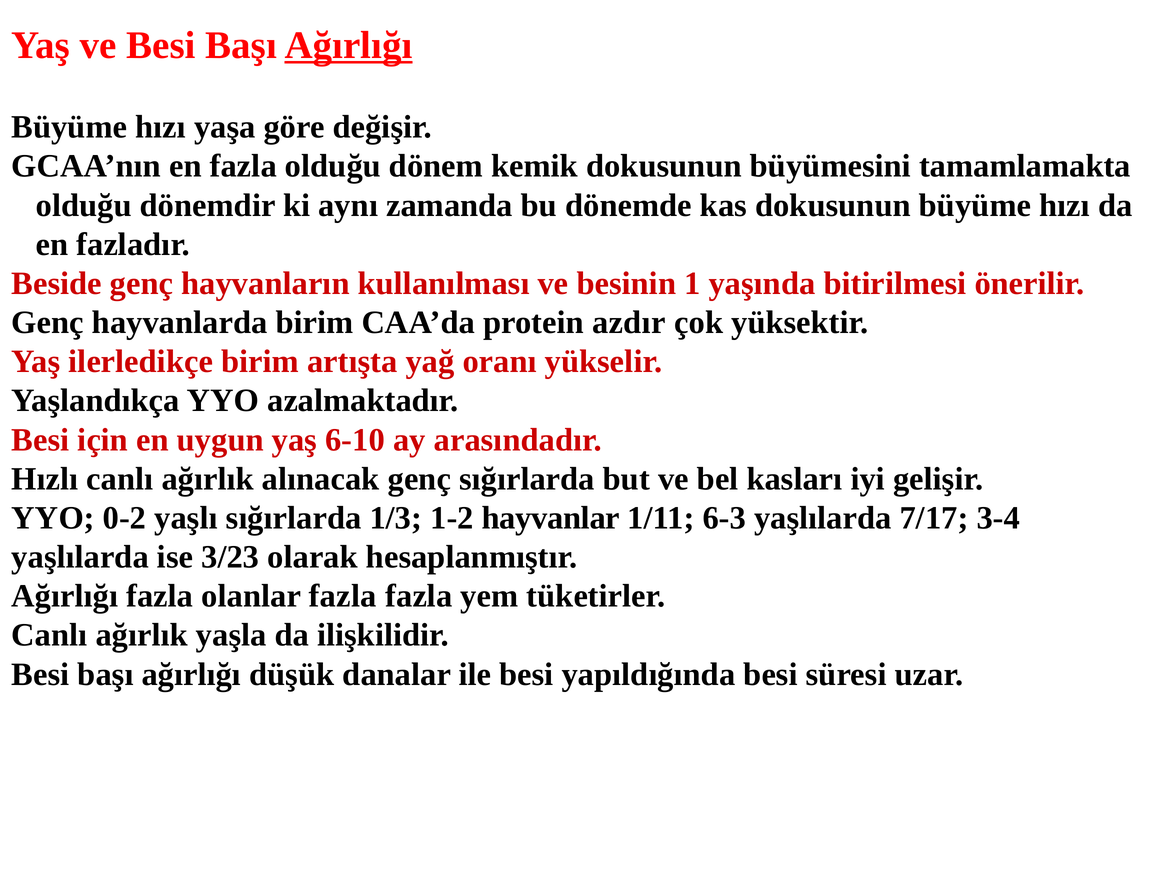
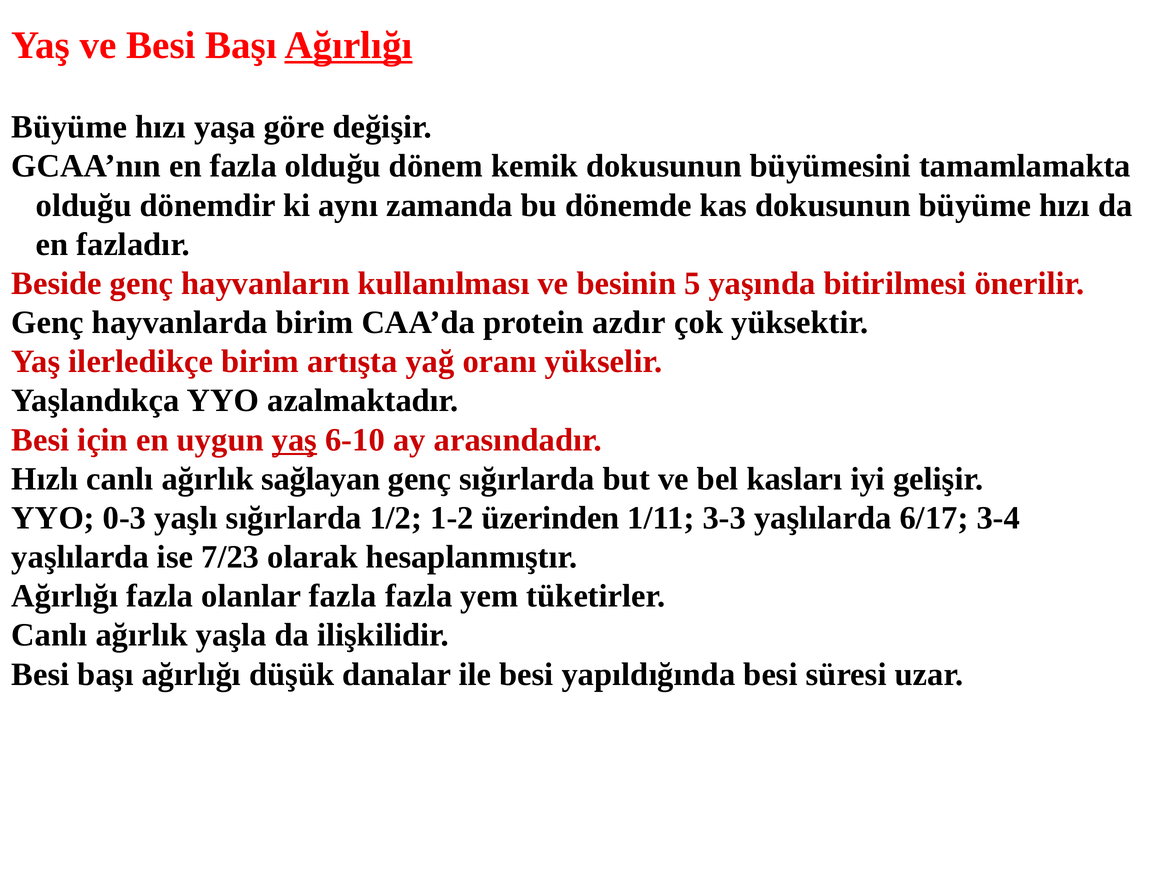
1: 1 -> 5
yaş at (295, 439) underline: none -> present
alınacak: alınacak -> sağlayan
0-2: 0-2 -> 0-3
1/3: 1/3 -> 1/2
hayvanlar: hayvanlar -> üzerinden
6-3: 6-3 -> 3-3
7/17: 7/17 -> 6/17
3/23: 3/23 -> 7/23
